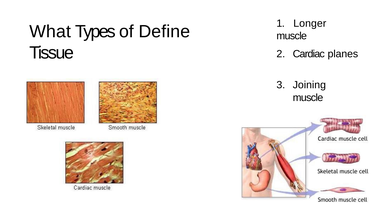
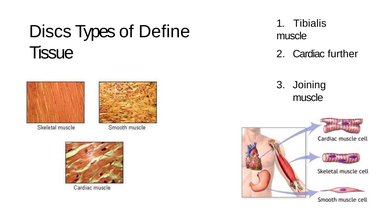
Longer: Longer -> Tibialis
What: What -> Discs
planes: planes -> further
